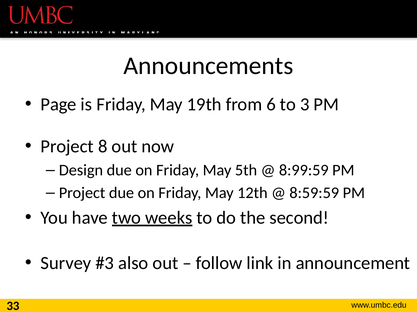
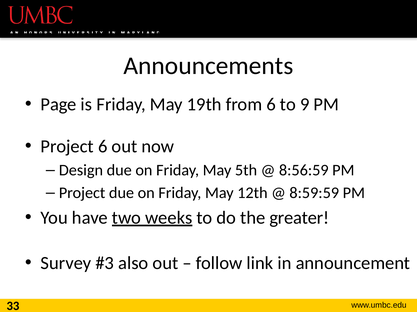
3: 3 -> 9
Project 8: 8 -> 6
8:99:59: 8:99:59 -> 8:56:59
second: second -> greater
